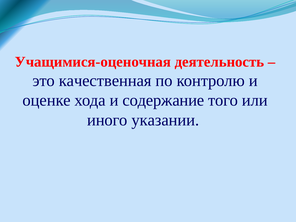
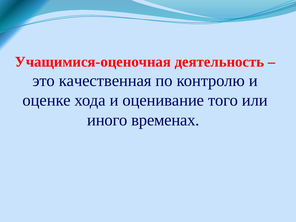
содержание: содержание -> оценивание
указании: указании -> временах
